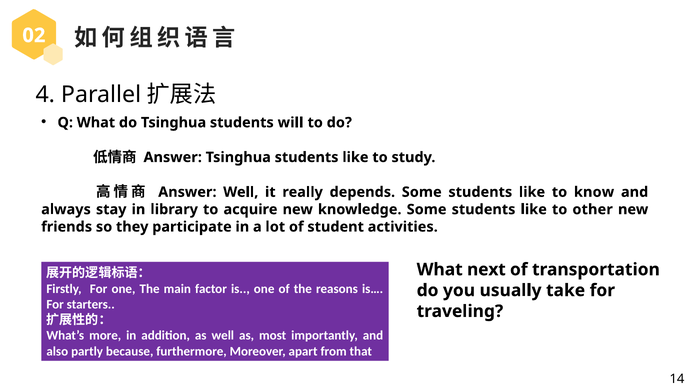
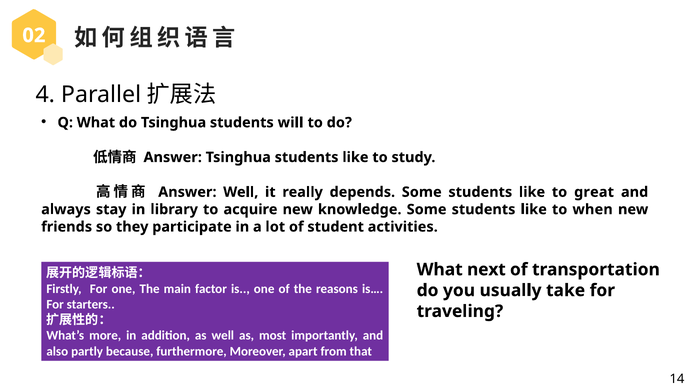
know: know -> great
other: other -> when
